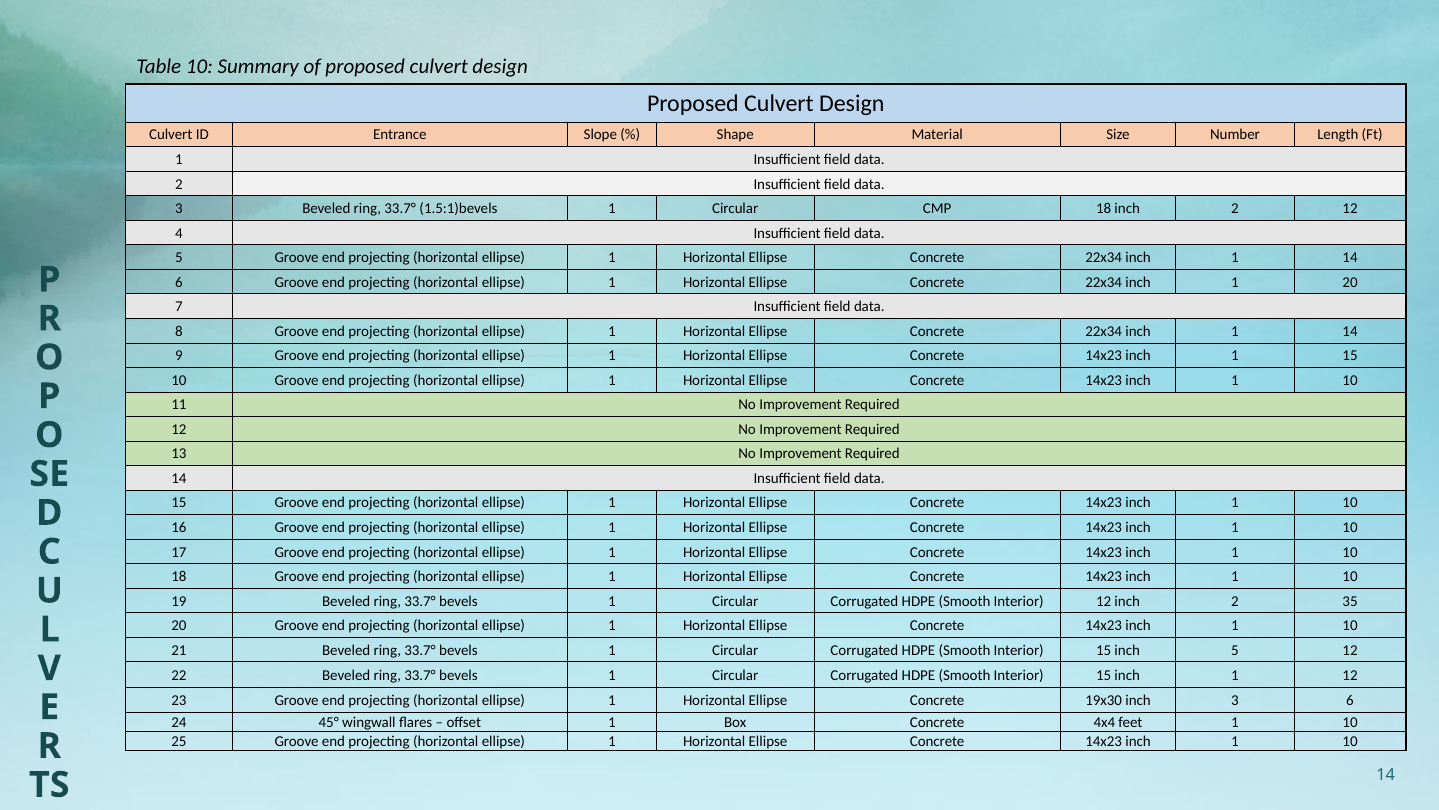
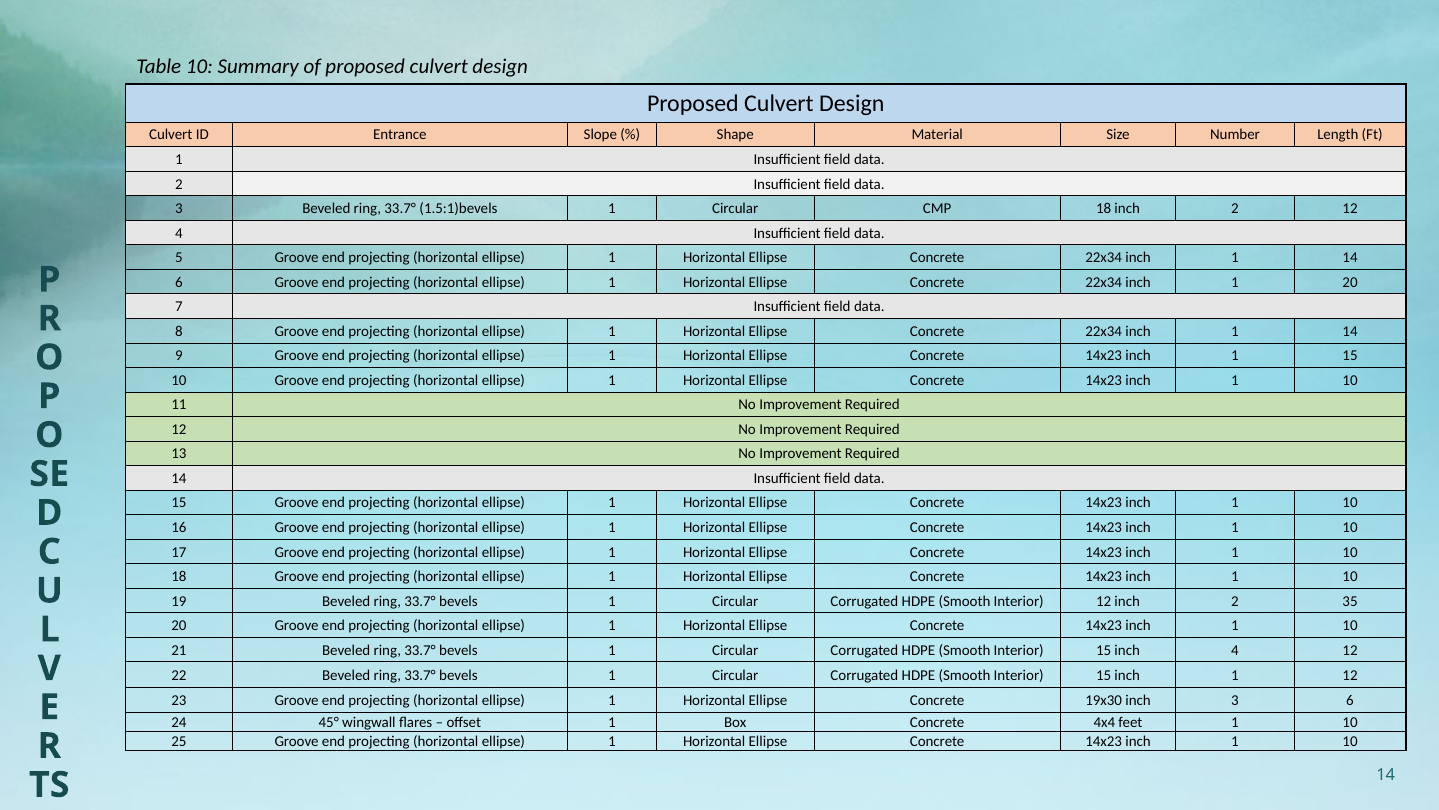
inch 5: 5 -> 4
